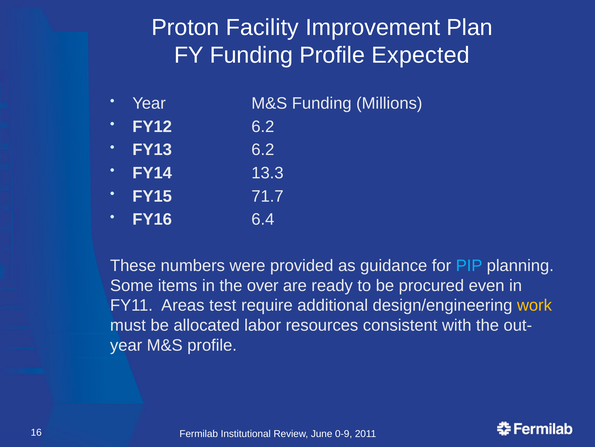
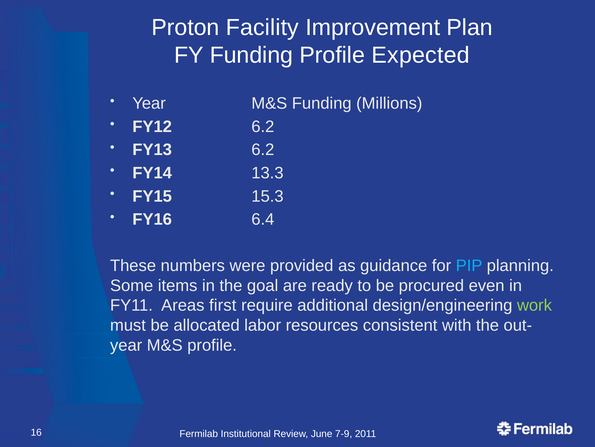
71.7: 71.7 -> 15.3
over: over -> goal
test: test -> first
work colour: yellow -> light green
0-9: 0-9 -> 7-9
